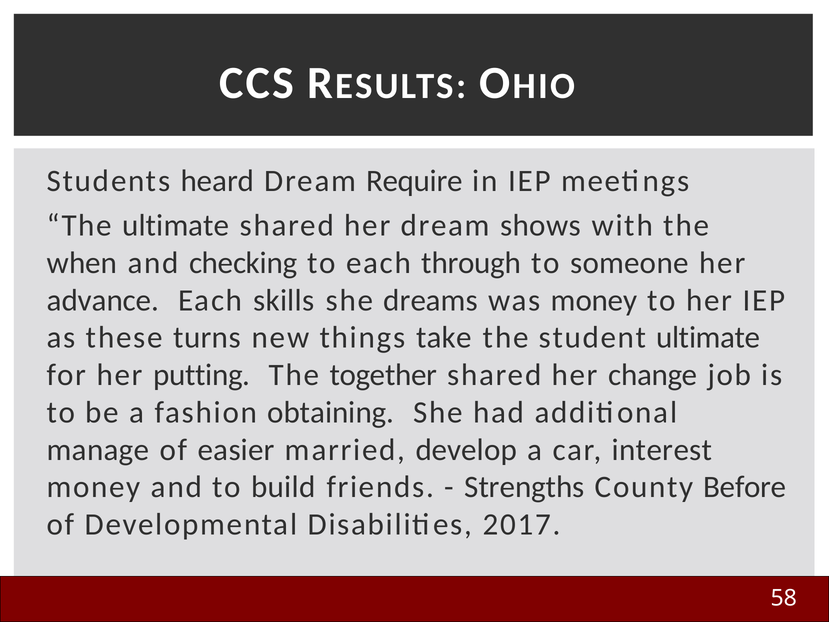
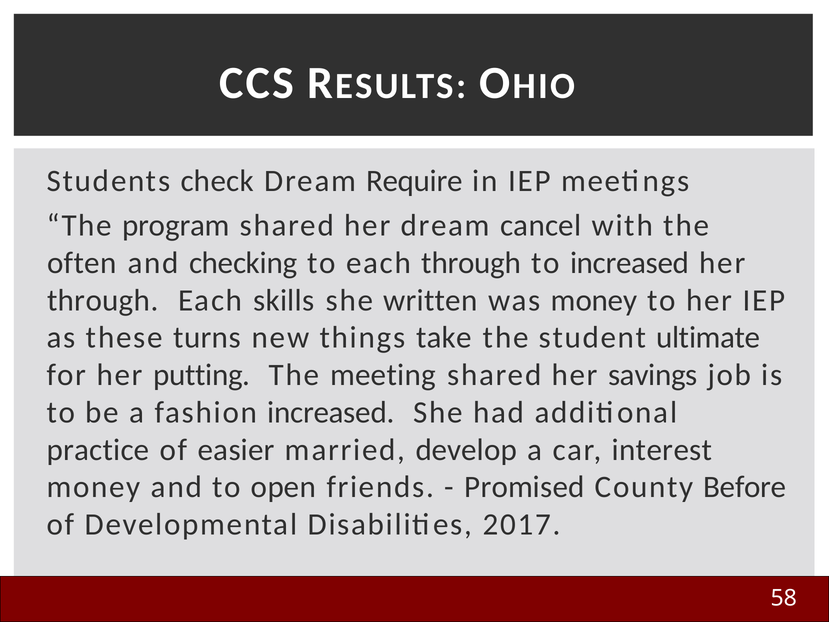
heard: heard -> check
The ultimate: ultimate -> program
shows: shows -> cancel
when: when -> often
to someone: someone -> increased
advance at (103, 300): advance -> through
dreams: dreams -> written
together: together -> meeting
change: change -> savings
fashion obtaining: obtaining -> increased
manage: manage -> practice
build: build -> open
Strengths: Strengths -> Promised
